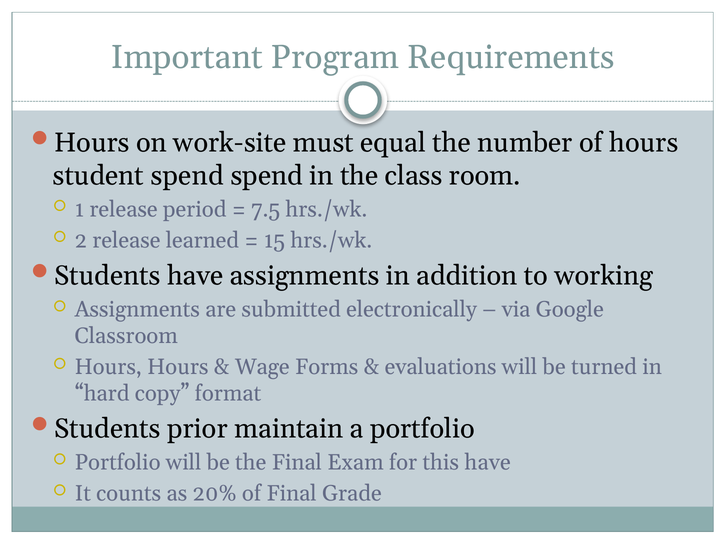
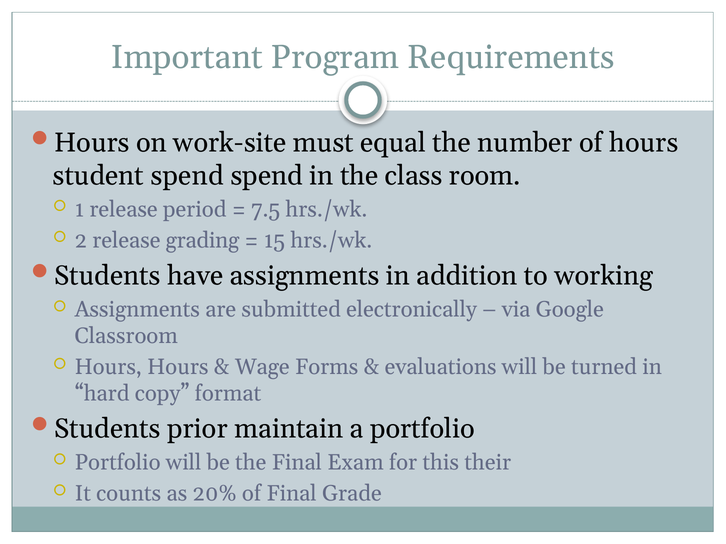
learned: learned -> grading
this have: have -> their
